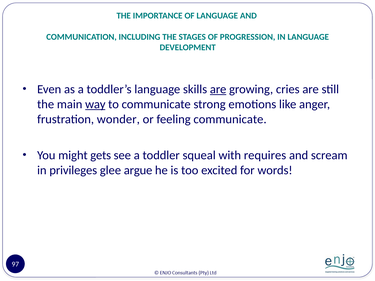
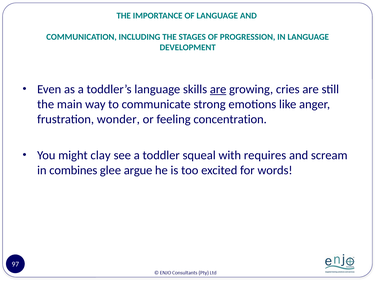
way underline: present -> none
feeling communicate: communicate -> concentration
gets: gets -> clay
privileges: privileges -> combines
